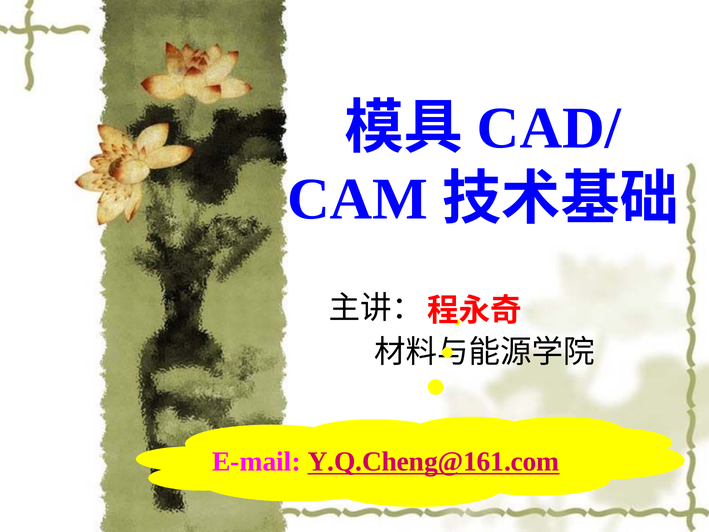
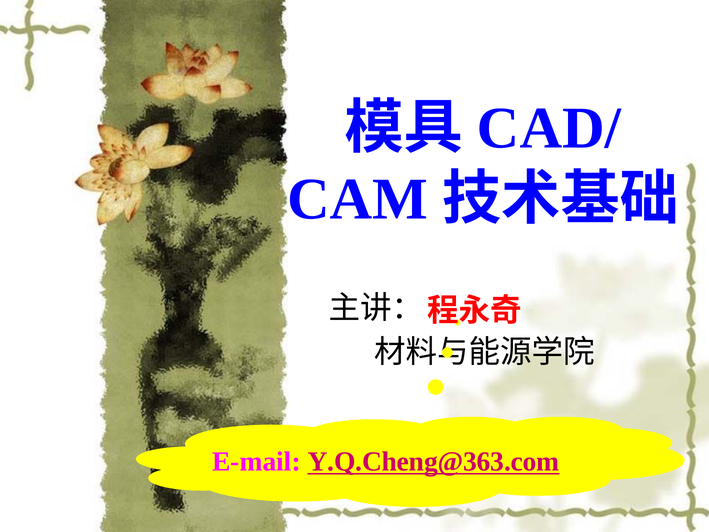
Y.Q.Cheng@161.com: Y.Q.Cheng@161.com -> Y.Q.Cheng@363.com
